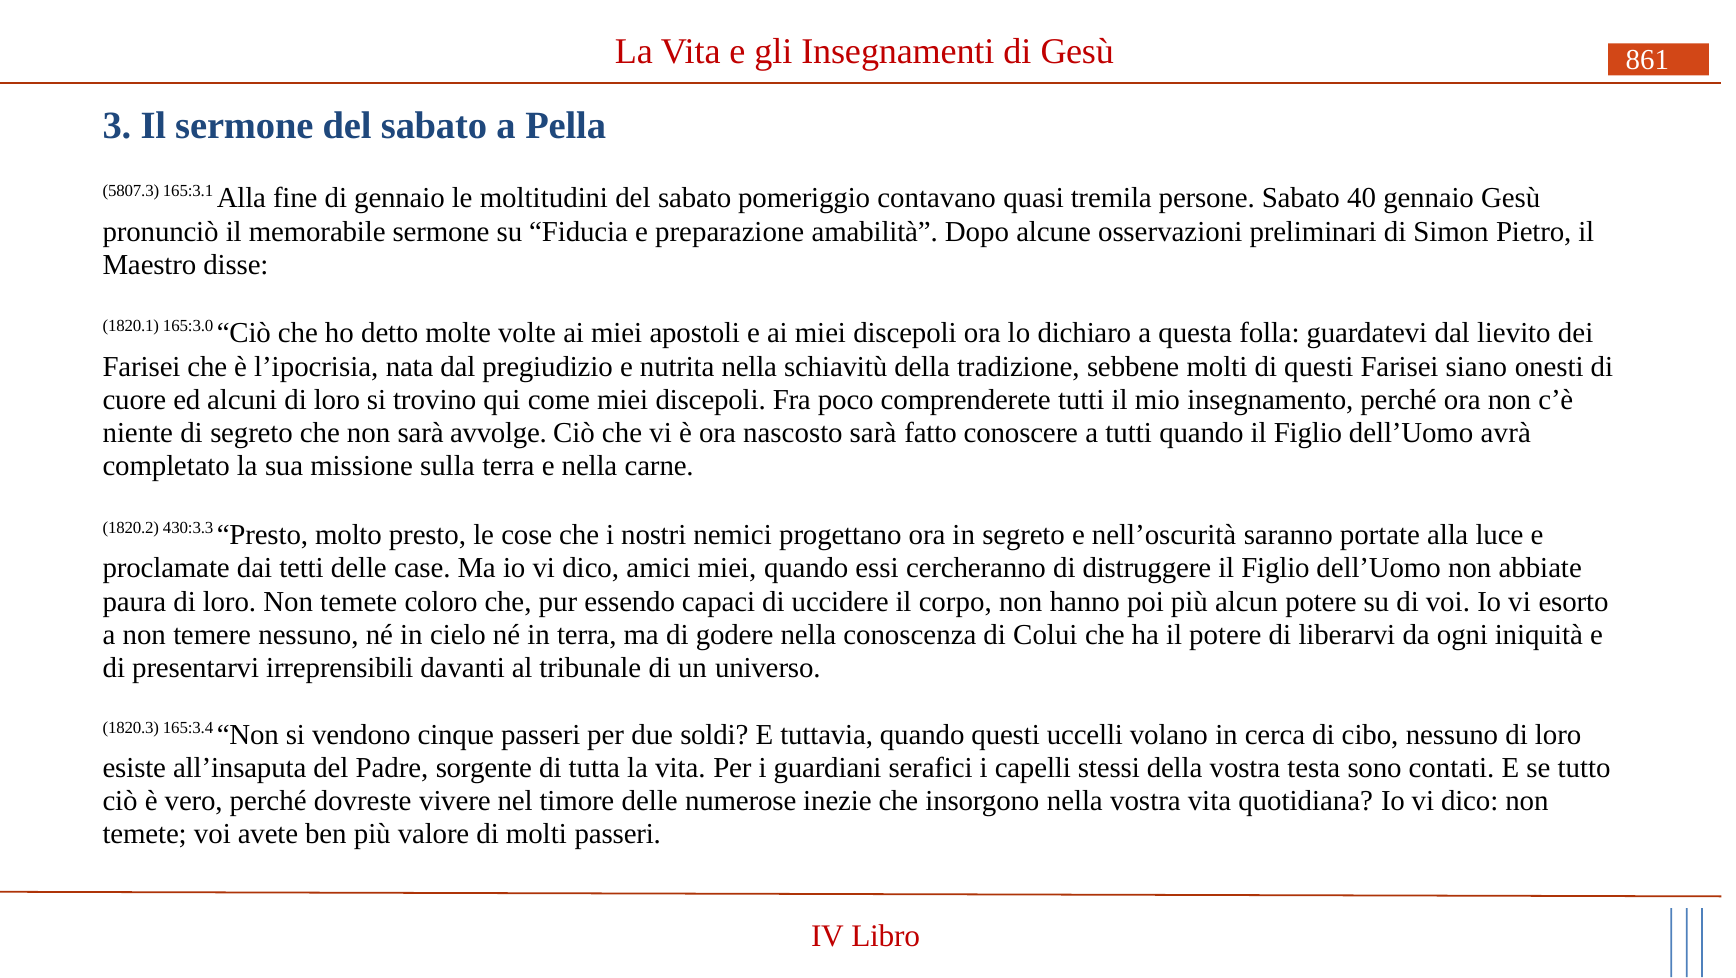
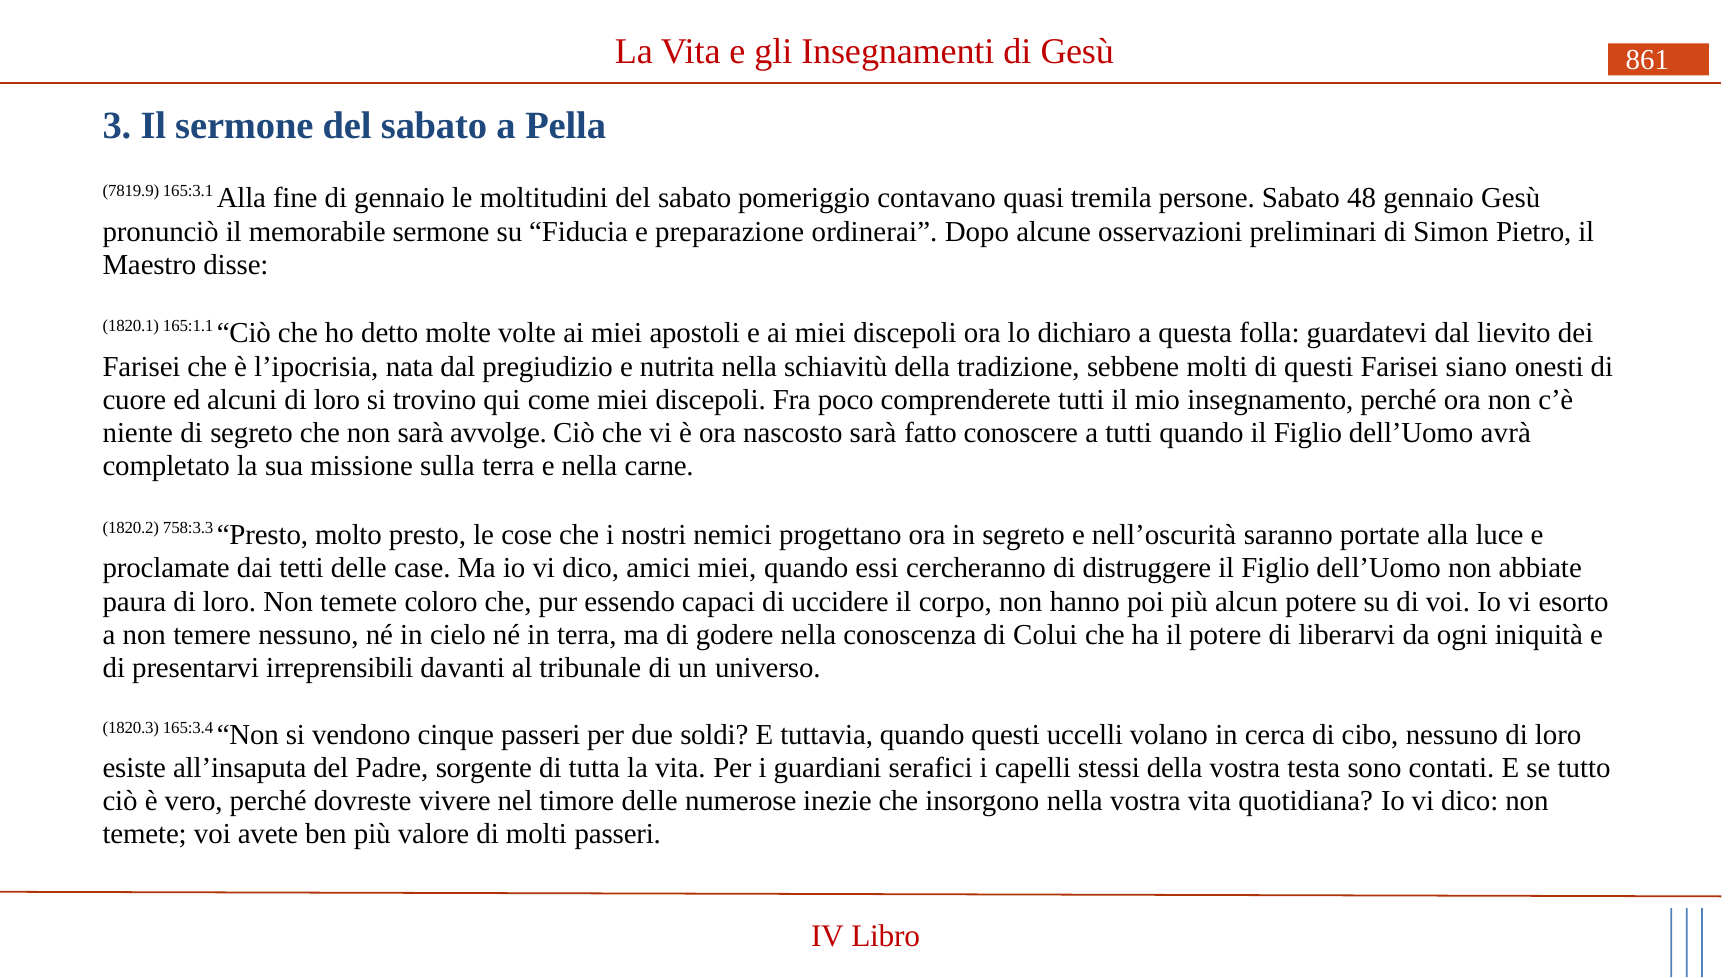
5807.3: 5807.3 -> 7819.9
40: 40 -> 48
amabilità: amabilità -> ordinerai
165:3.0: 165:3.0 -> 165:1.1
430:3.3: 430:3.3 -> 758:3.3
